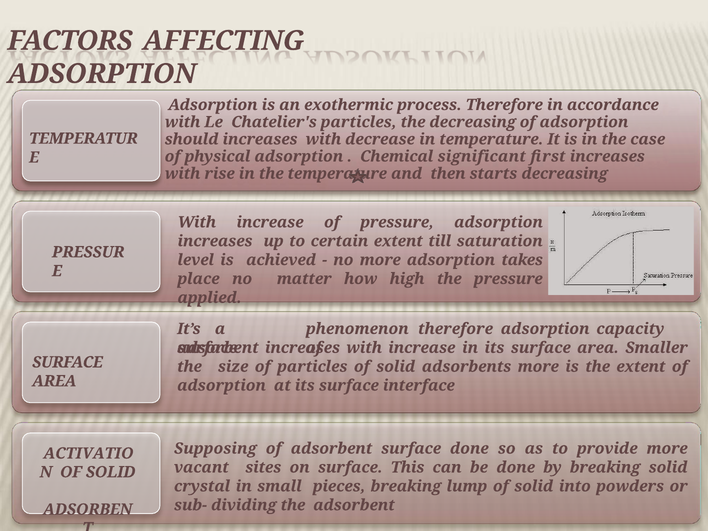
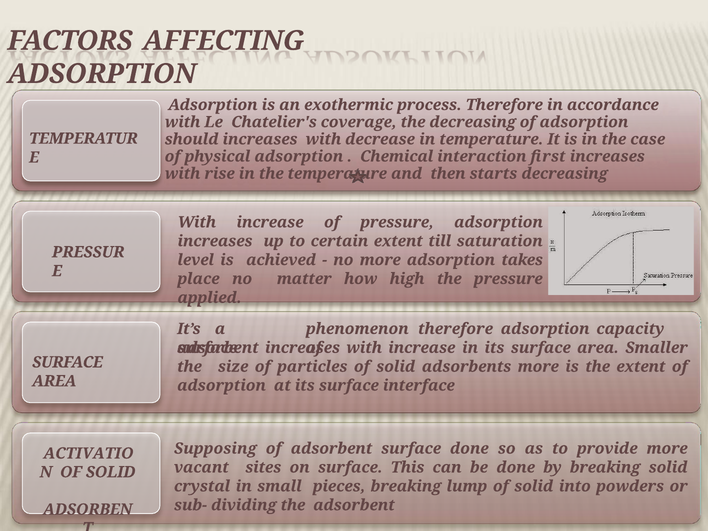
Chatelier's particles: particles -> coverage
significant: significant -> interaction
